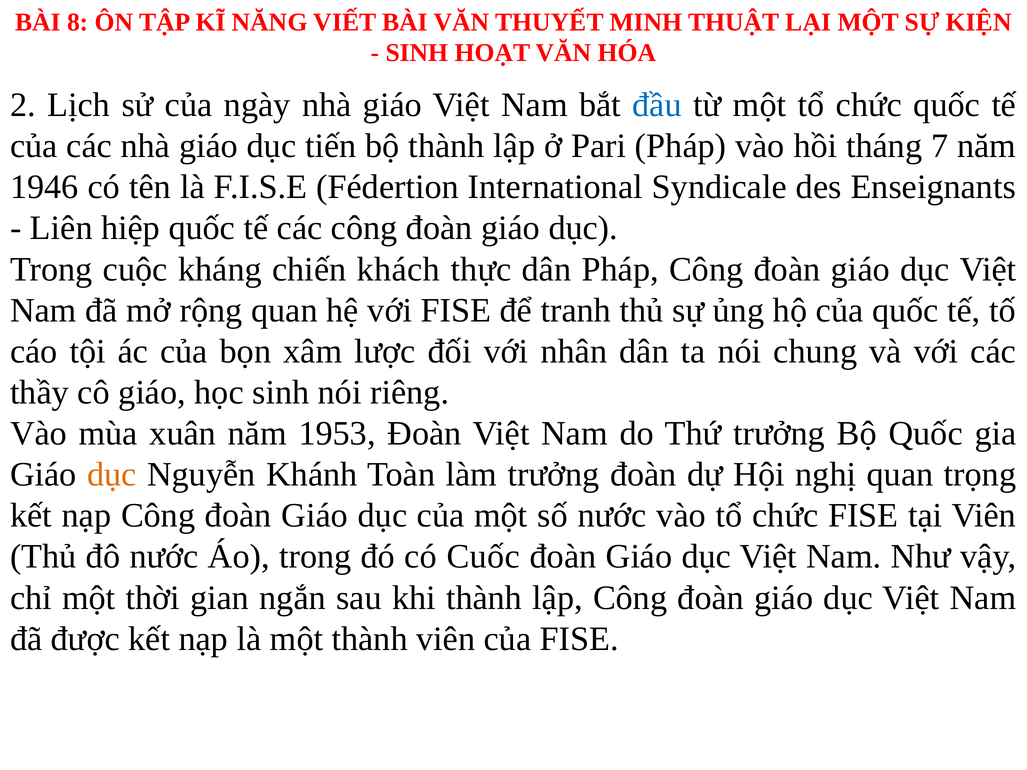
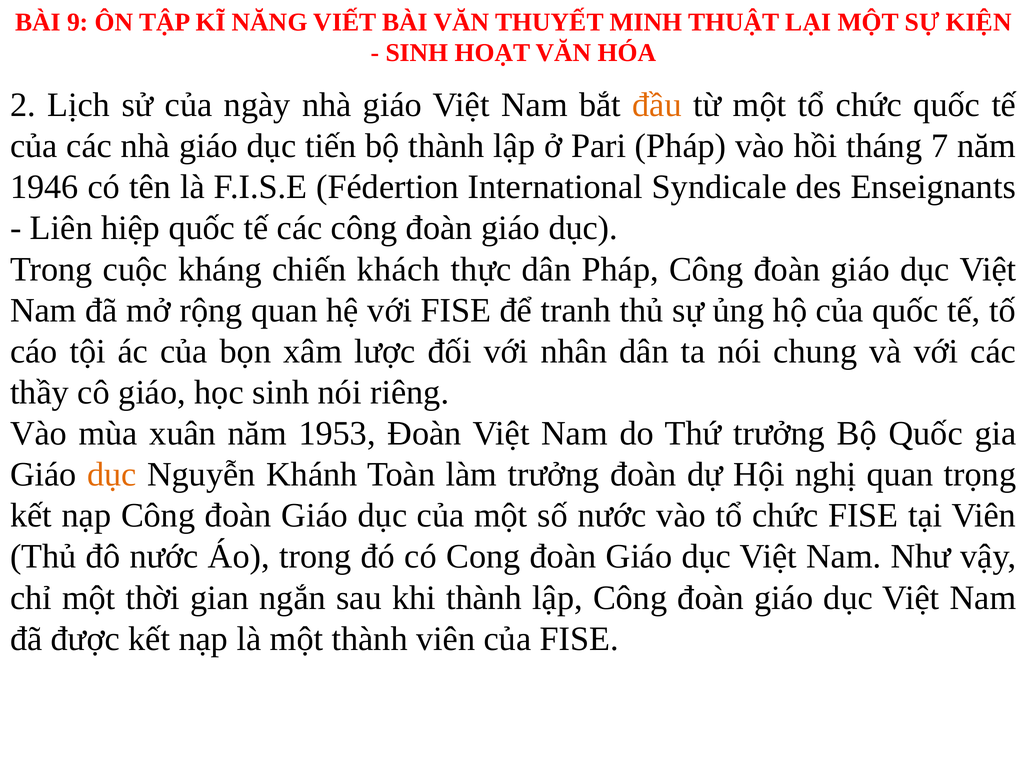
8: 8 -> 9
đầu colour: blue -> orange
Cuốc: Cuốc -> Cong
